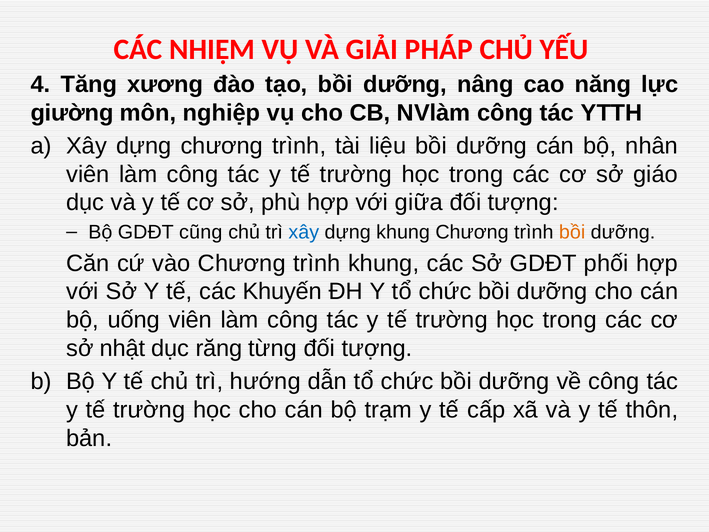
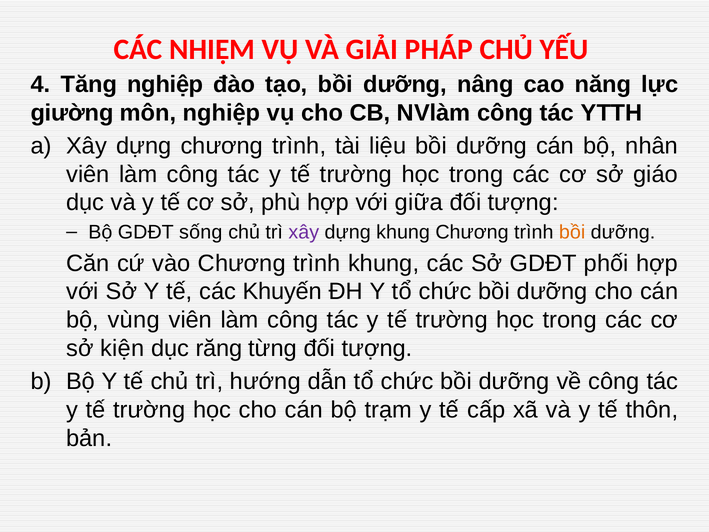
Tăng xương: xương -> nghiệp
cũng: cũng -> sống
xây at (304, 232) colour: blue -> purple
uống: uống -> vùng
nhật: nhật -> kiện
